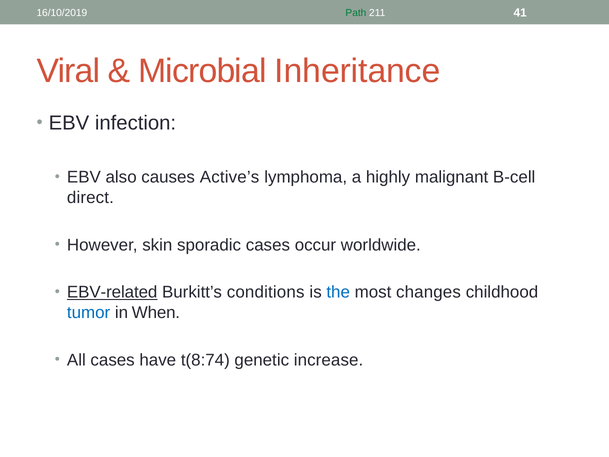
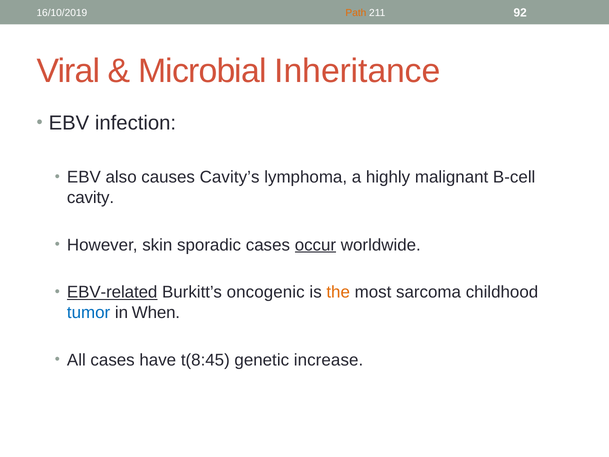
Path colour: green -> orange
41: 41 -> 92
Active’s: Active’s -> Cavity’s
direct: direct -> cavity
occur underline: none -> present
conditions: conditions -> oncogenic
the colour: blue -> orange
changes: changes -> sarcoma
t(8:74: t(8:74 -> t(8:45
